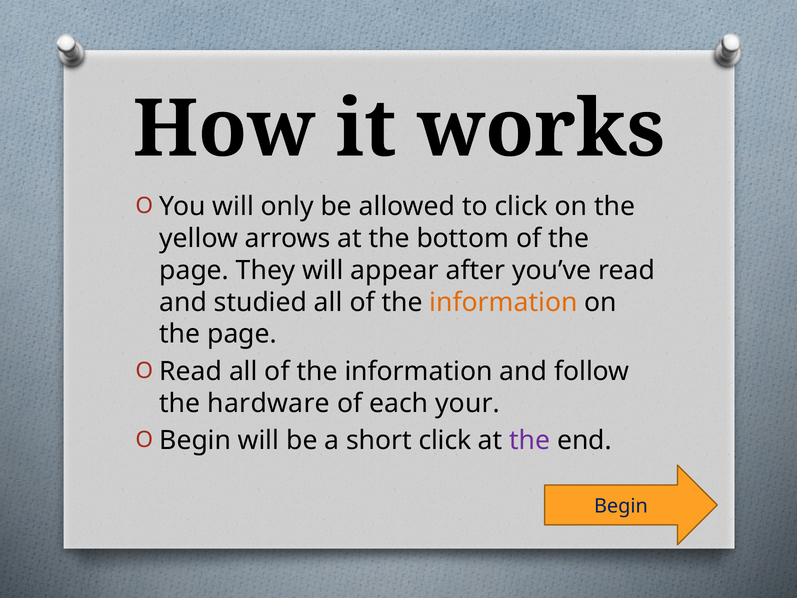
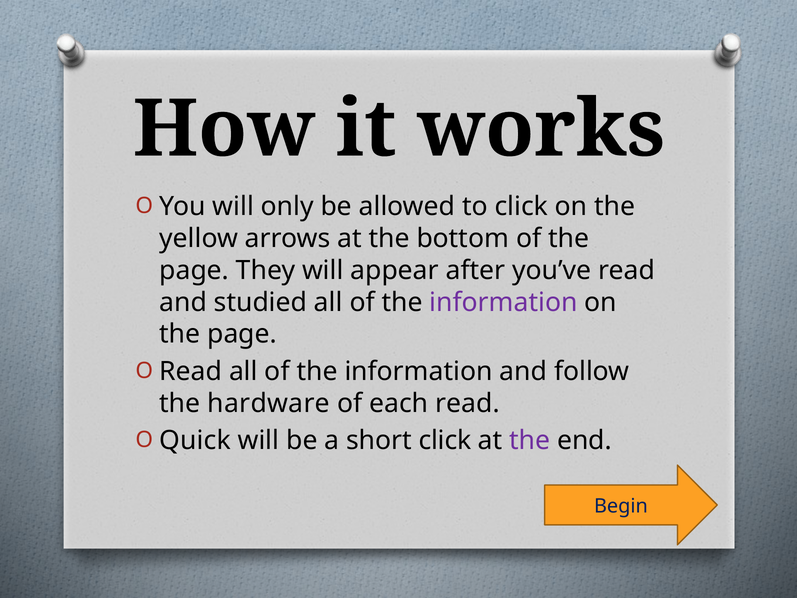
information at (504, 302) colour: orange -> purple
each your: your -> read
Begin at (195, 440): Begin -> Quick
